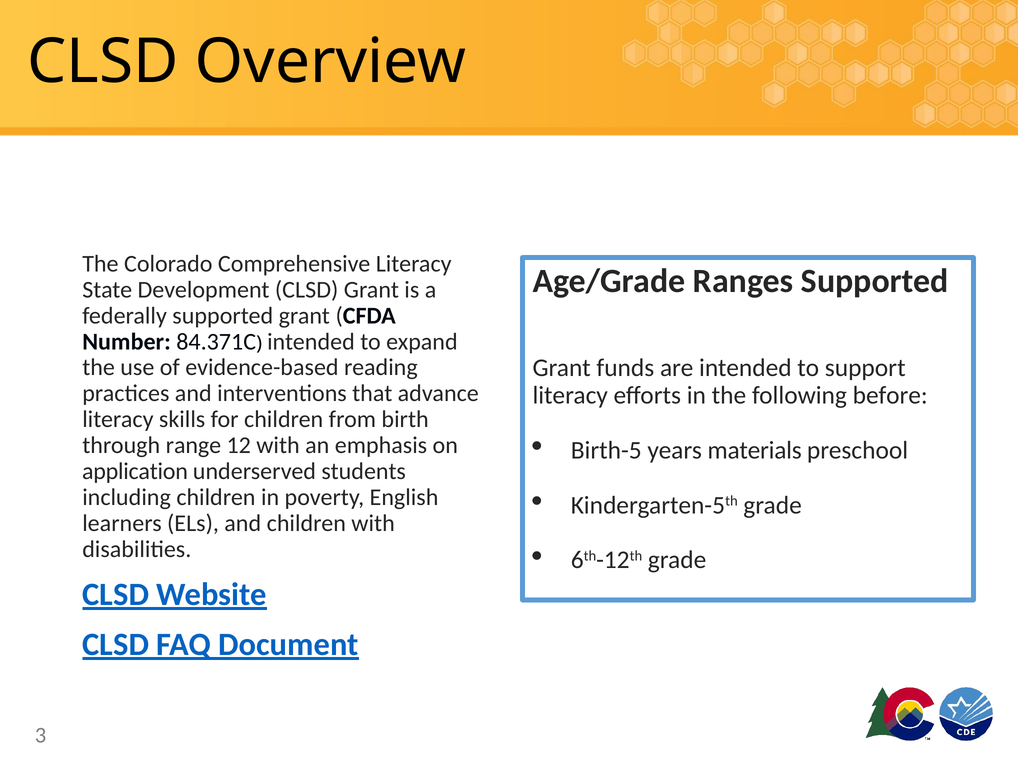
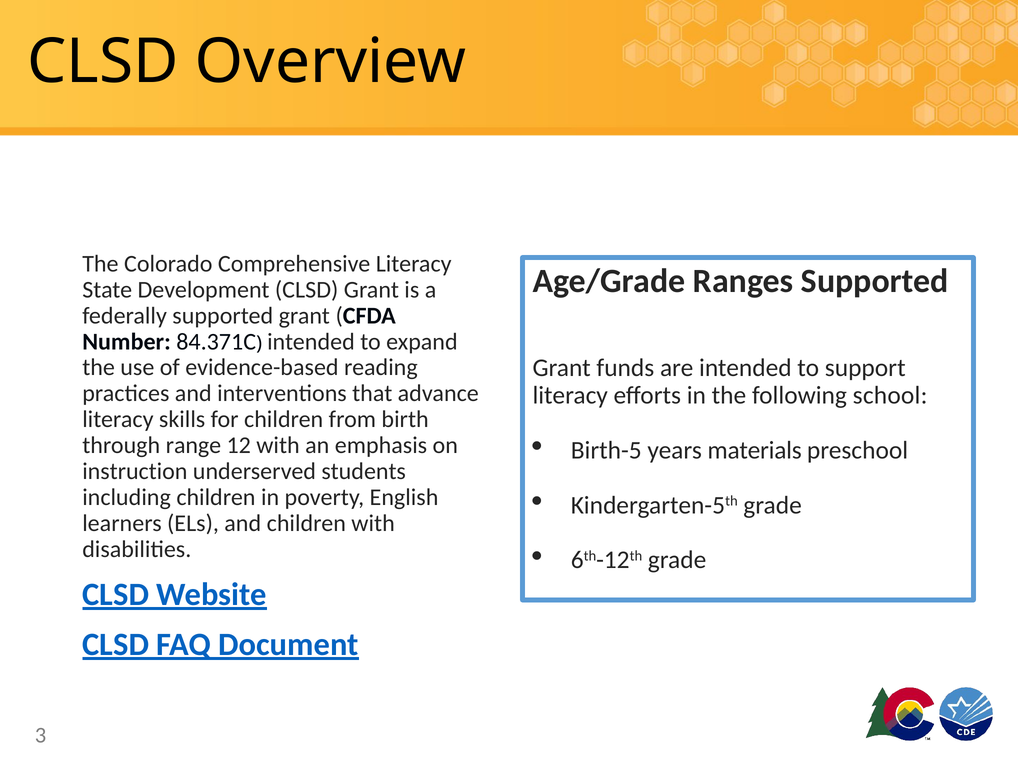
before: before -> school
application: application -> instruction
